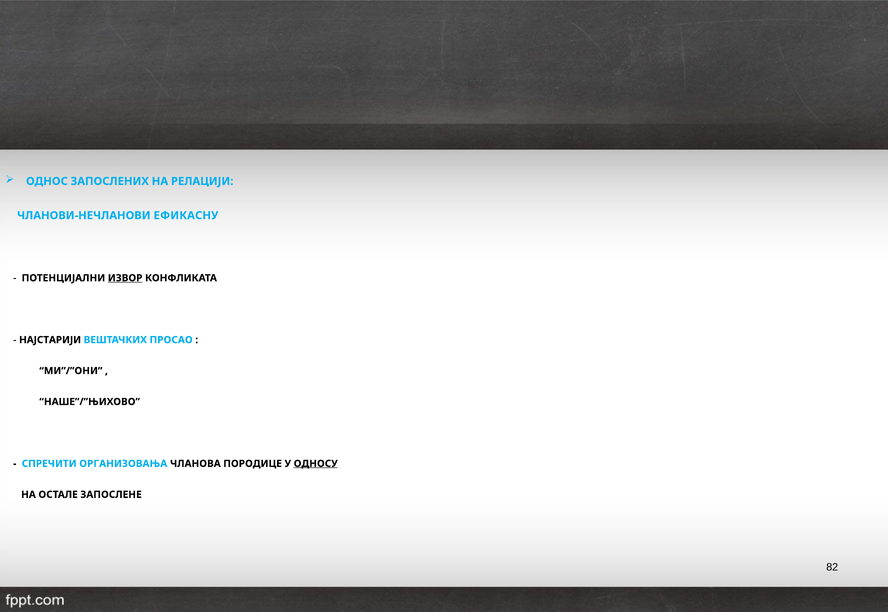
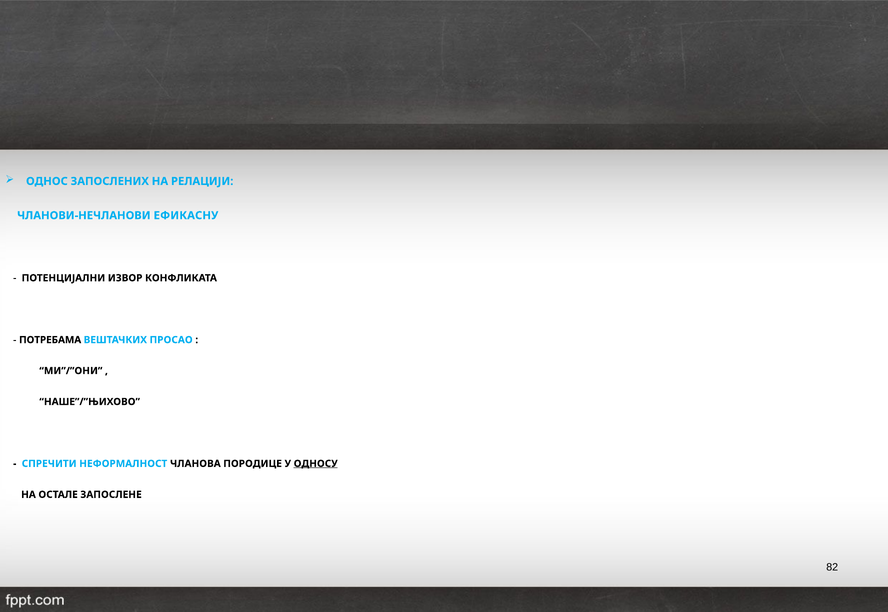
ИЗВОР underline: present -> none
НАЈСТАРИЈИ: НАЈСТАРИЈИ -> ПОТРЕБАМА
ОРГАНИЗОВАЊА: ОРГАНИЗОВАЊА -> НЕФОРМАЛНОСТ
